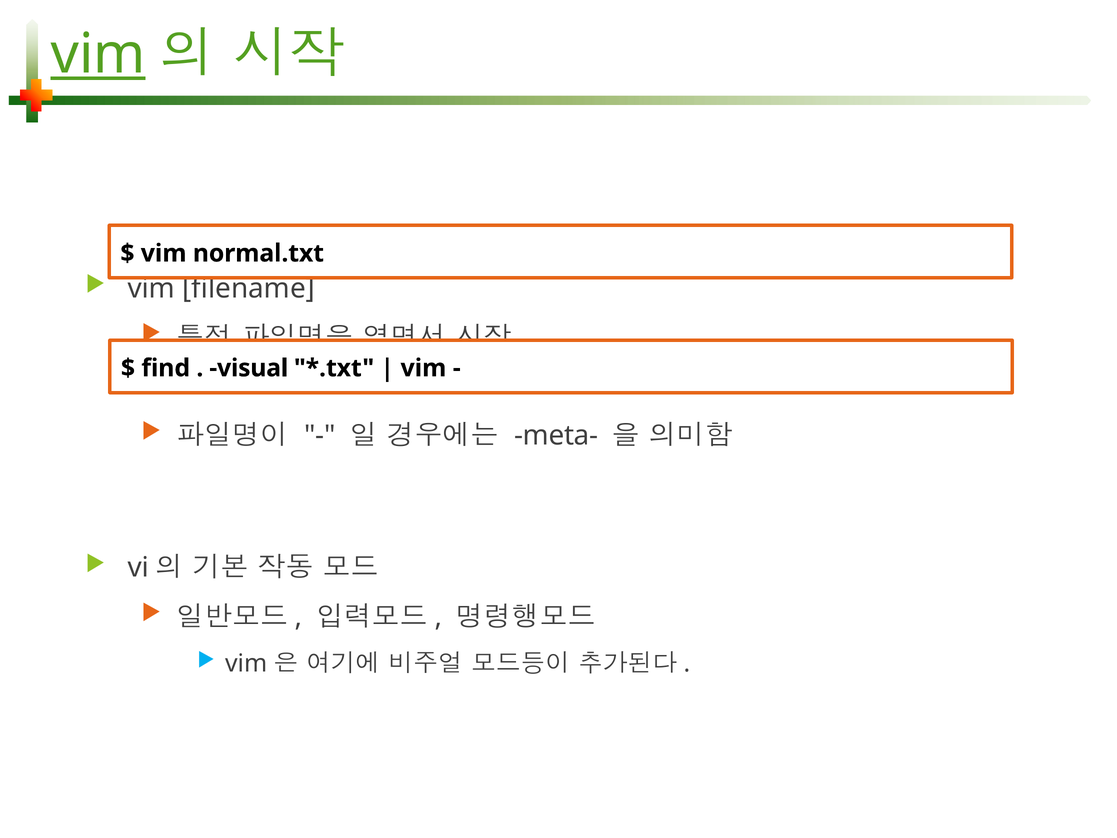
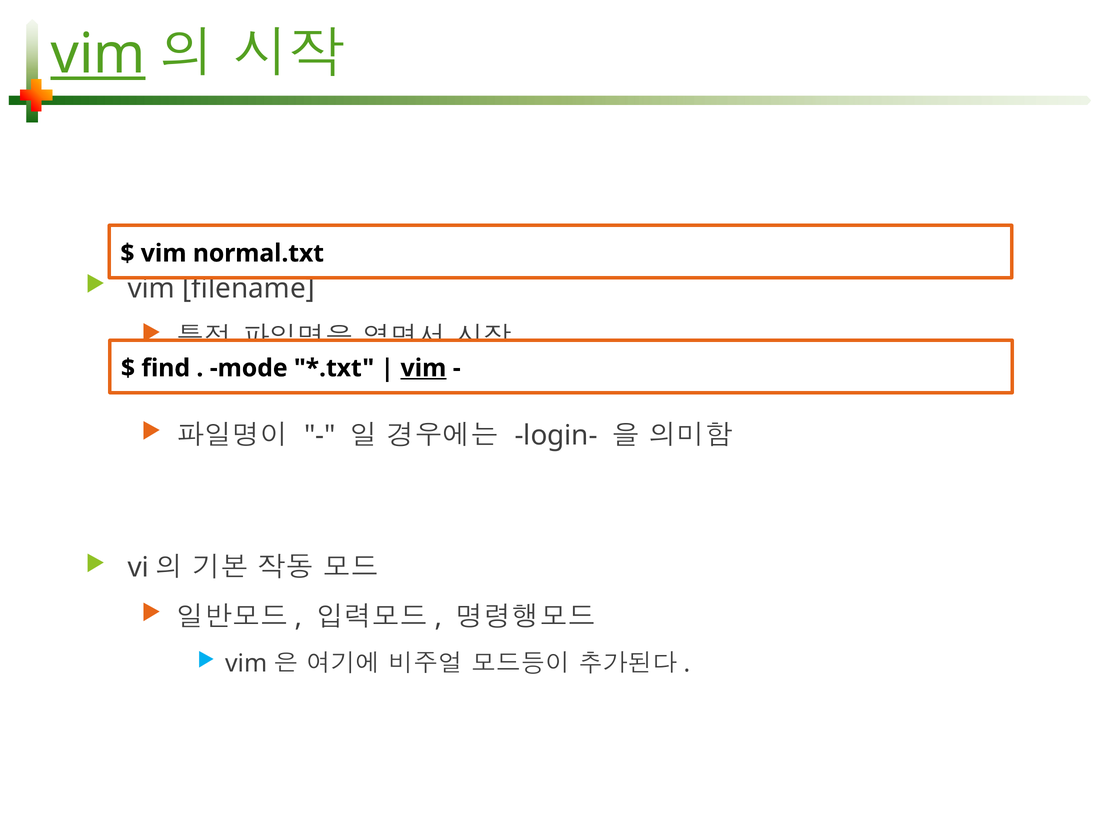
visual: visual -> mode
vim at (423, 368) underline: none -> present
meta-: meta- -> login-
